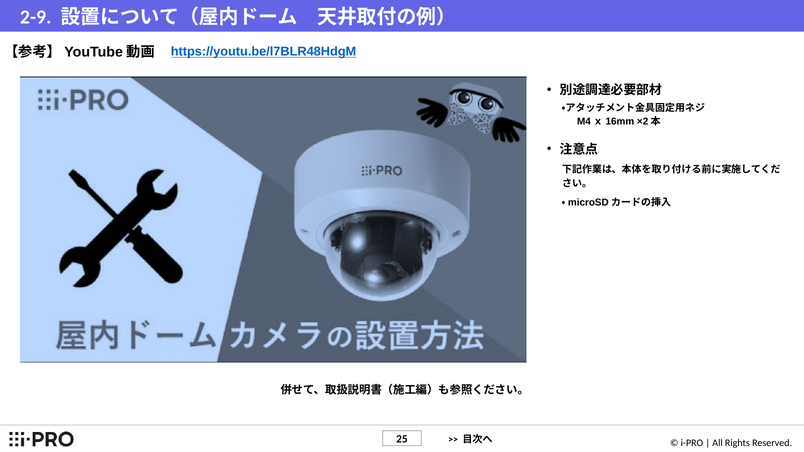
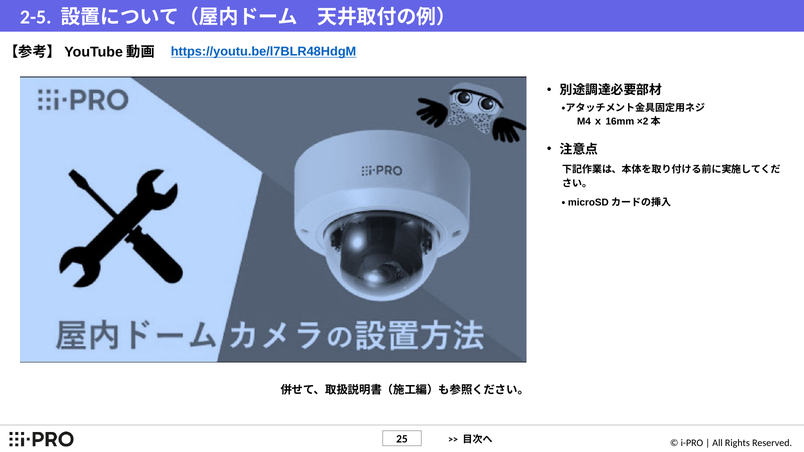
2-9: 2-9 -> 2-5
